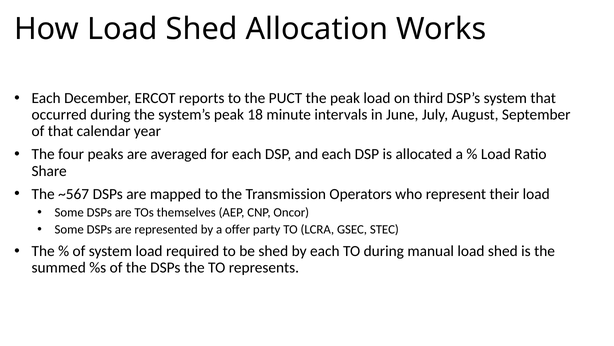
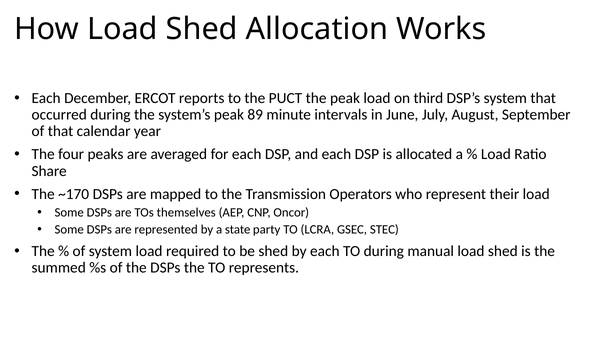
18: 18 -> 89
~567: ~567 -> ~170
offer: offer -> state
